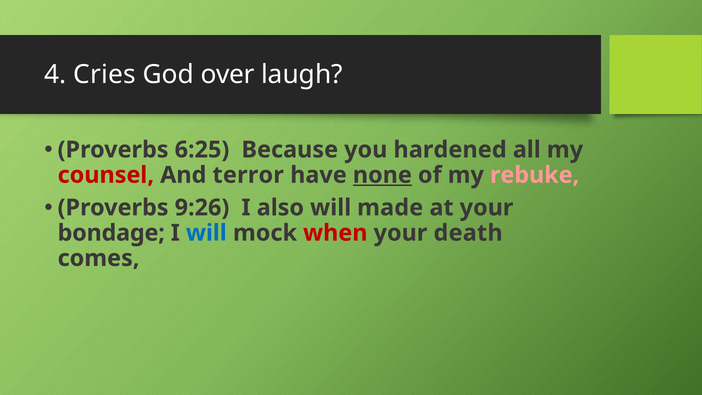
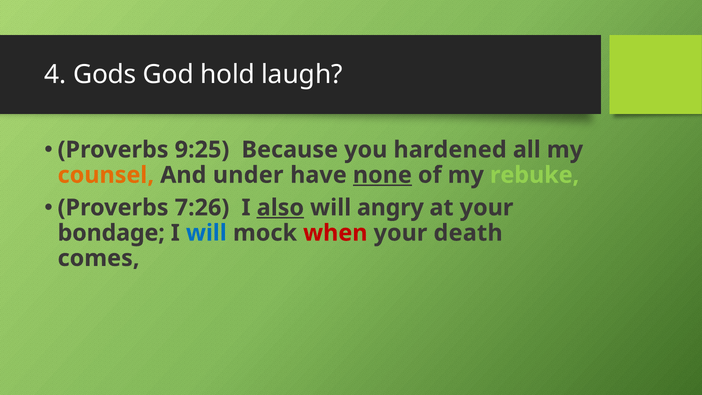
Cries: Cries -> Gods
over: over -> hold
6:25: 6:25 -> 9:25
counsel colour: red -> orange
terror: terror -> under
rebuke colour: pink -> light green
9:26: 9:26 -> 7:26
also underline: none -> present
made: made -> angry
